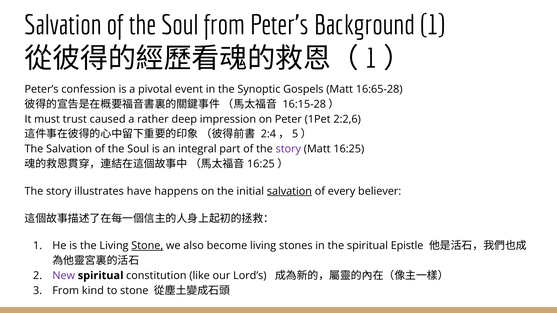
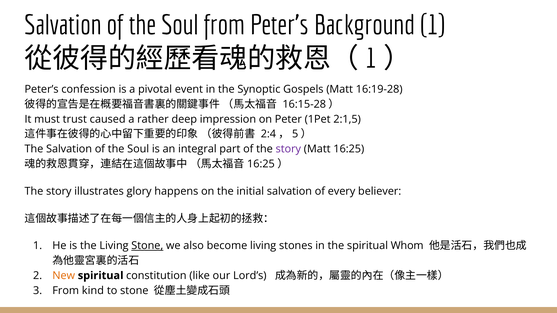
16:65-28: 16:65-28 -> 16:19-28
2:2,6: 2:2,6 -> 2:1,5
have: have -> glory
salvation at (289, 191) underline: present -> none
Epistle: Epistle -> Whom
New colour: purple -> orange
